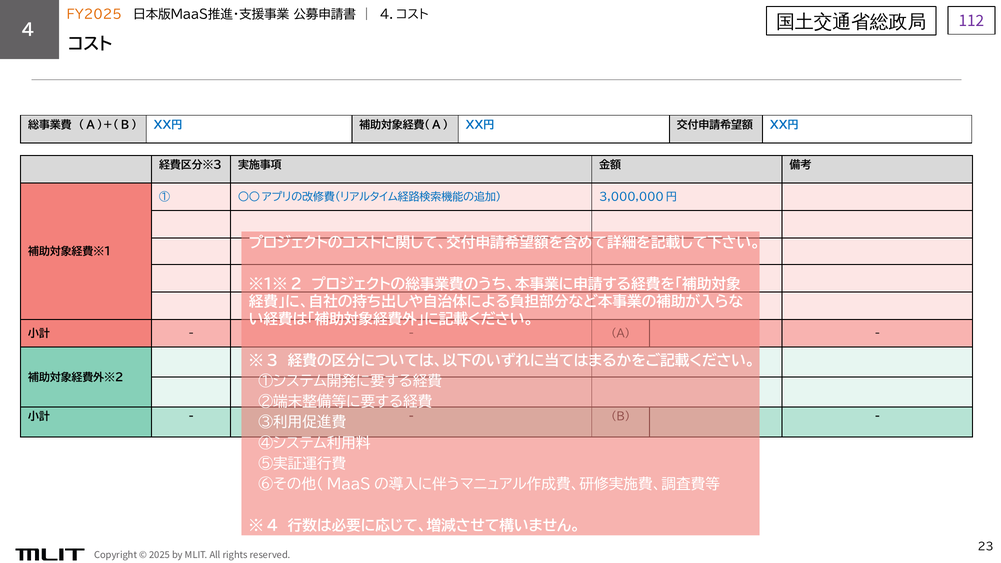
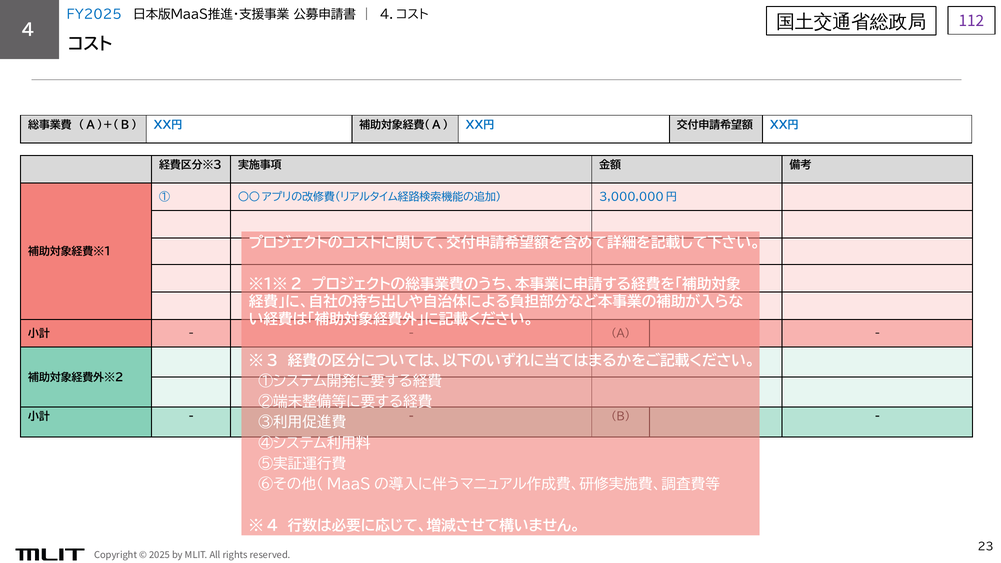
FY2025 colour: orange -> blue
